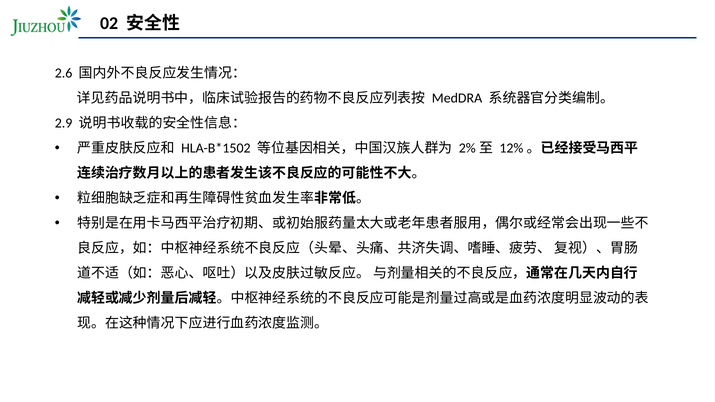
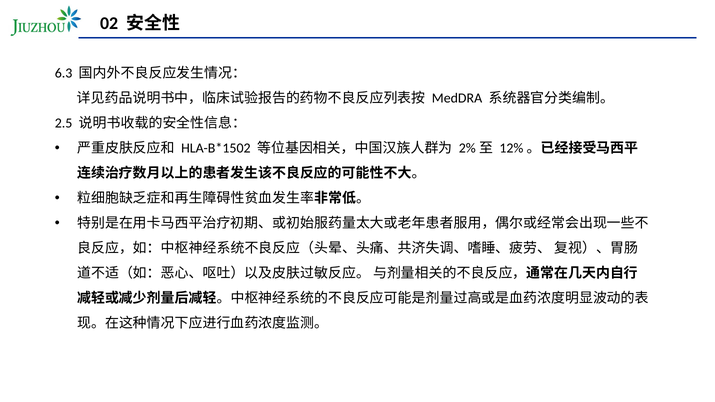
2.6: 2.6 -> 6.3
2.9: 2.9 -> 2.5
